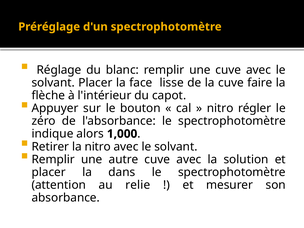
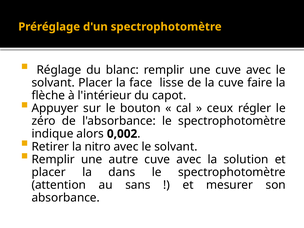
nitro at (220, 108): nitro -> ceux
1,000: 1,000 -> 0,002
relie: relie -> sans
